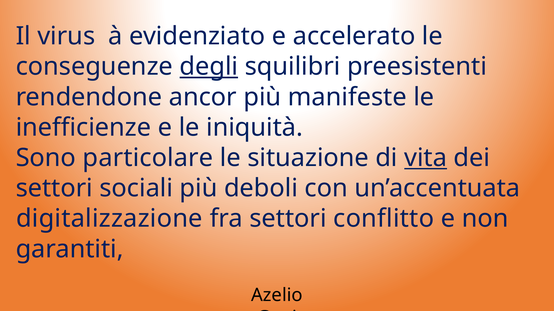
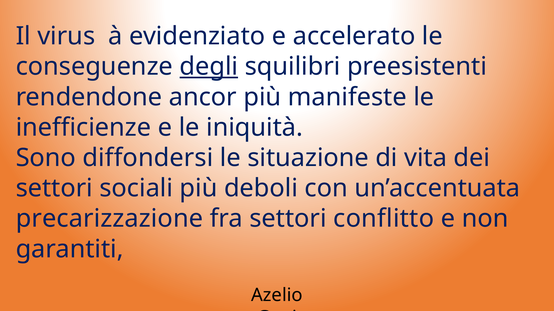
particolare: particolare -> diffondersi
vita underline: present -> none
digitalizzazione: digitalizzazione -> precarizzazione
